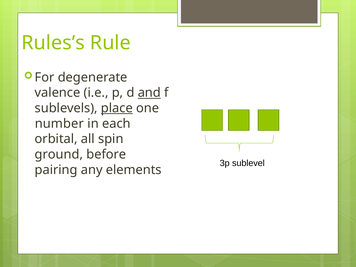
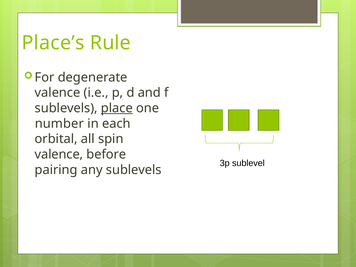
Rules’s: Rules’s -> Place’s
and underline: present -> none
ground at (59, 154): ground -> valence
any elements: elements -> sublevels
